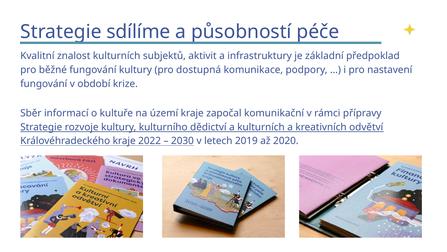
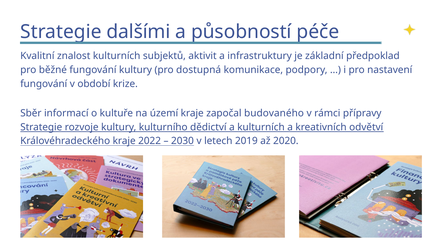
sdílíme: sdílíme -> dalšími
komunikační: komunikační -> budovaného
